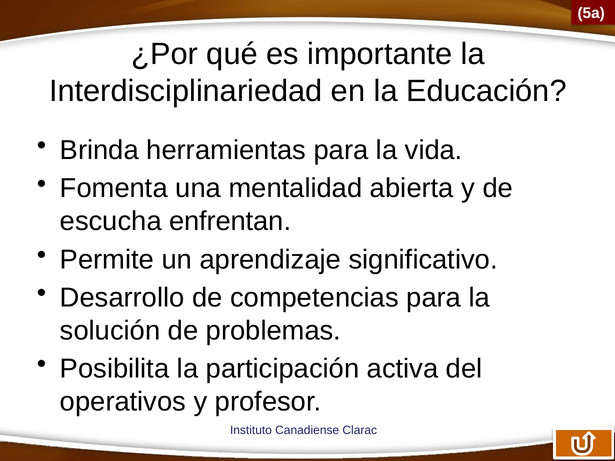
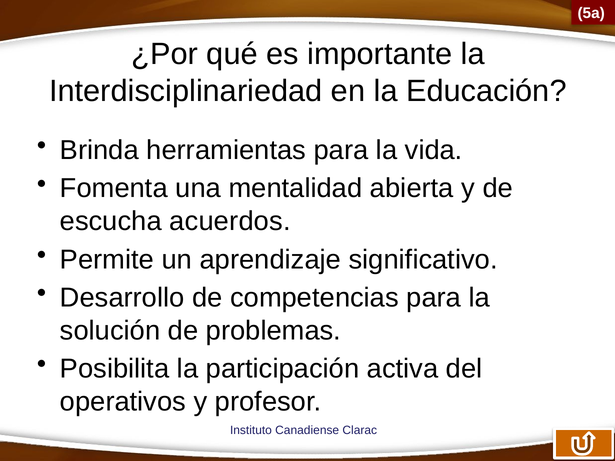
enfrentan: enfrentan -> acuerdos
